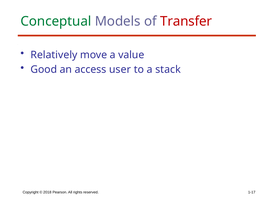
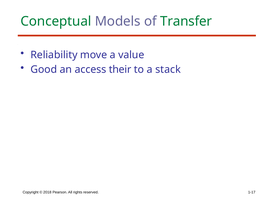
Transfer colour: red -> green
Relatively: Relatively -> Reliability
user: user -> their
